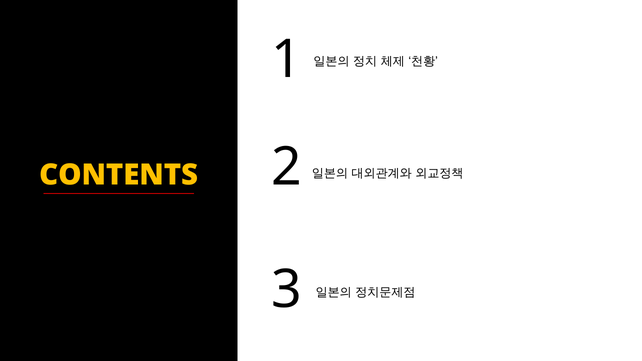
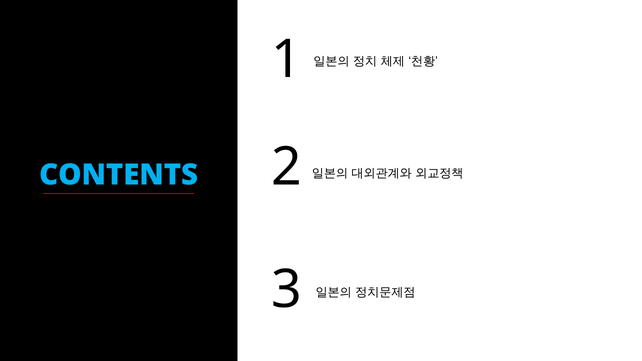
CONTENTS colour: yellow -> light blue
